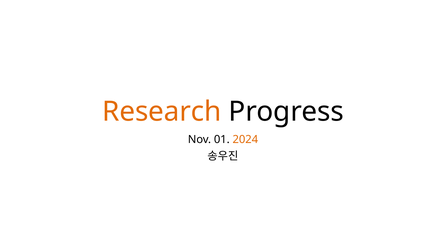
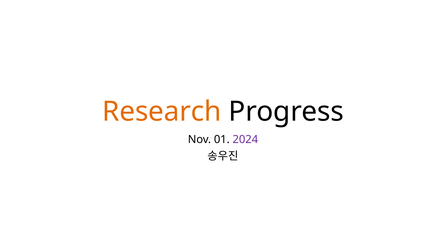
2024 colour: orange -> purple
